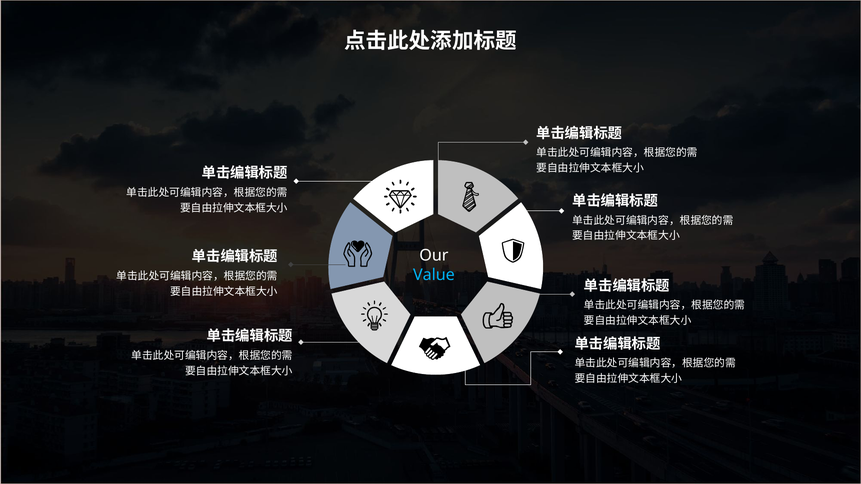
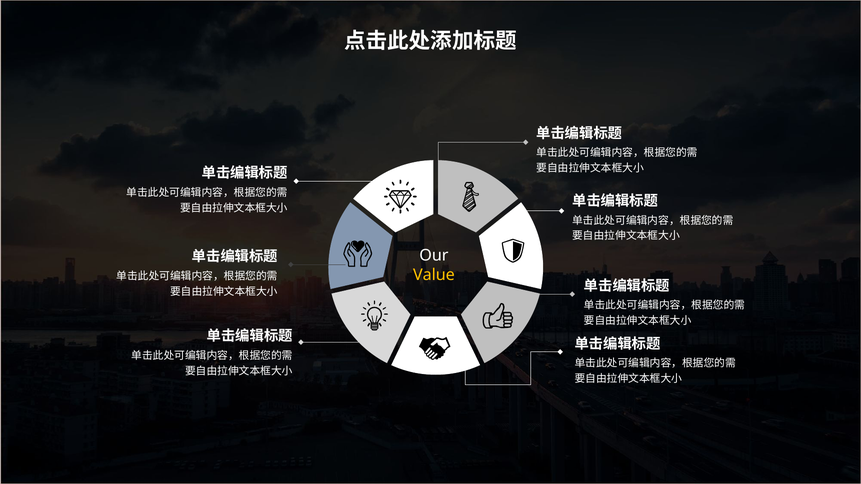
Value colour: light blue -> yellow
